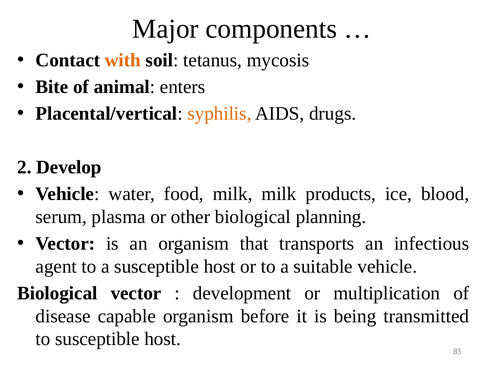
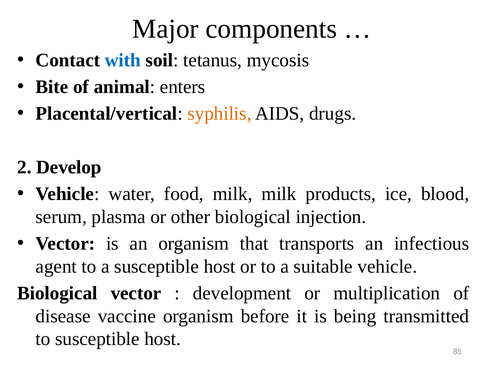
with colour: orange -> blue
planning: planning -> injection
capable: capable -> vaccine
